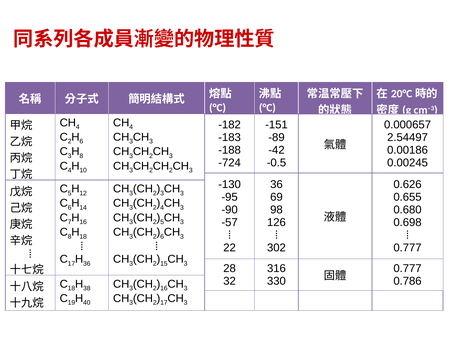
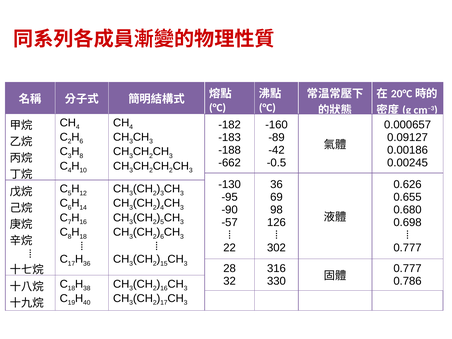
-151: -151 -> -160
2.54497: 2.54497 -> 0.09127
-724: -724 -> -662
